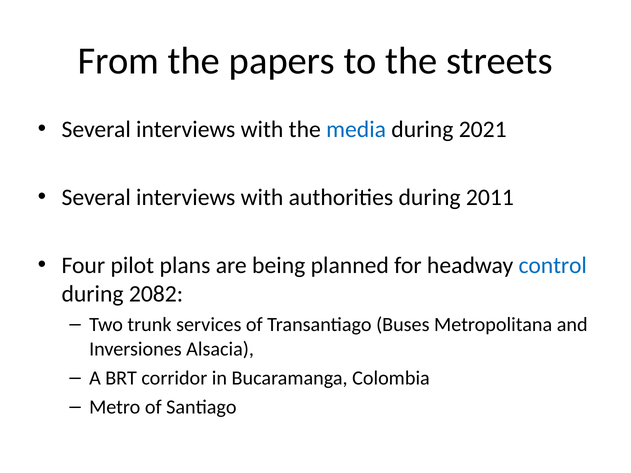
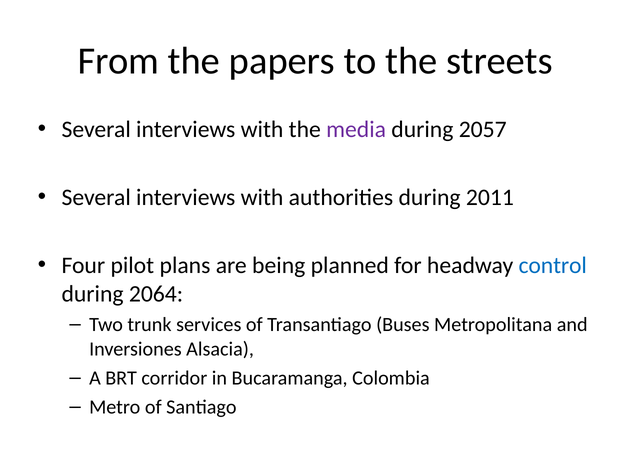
media colour: blue -> purple
2021: 2021 -> 2057
2082: 2082 -> 2064
